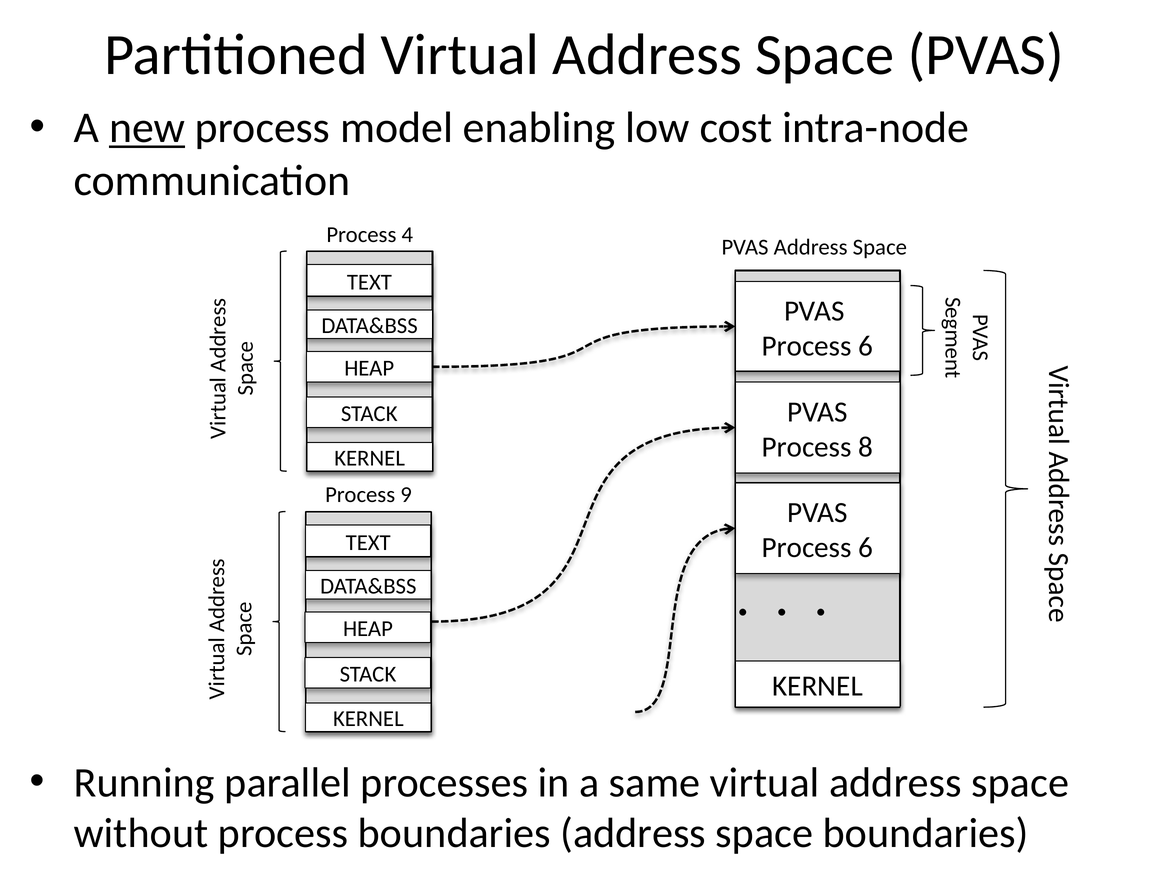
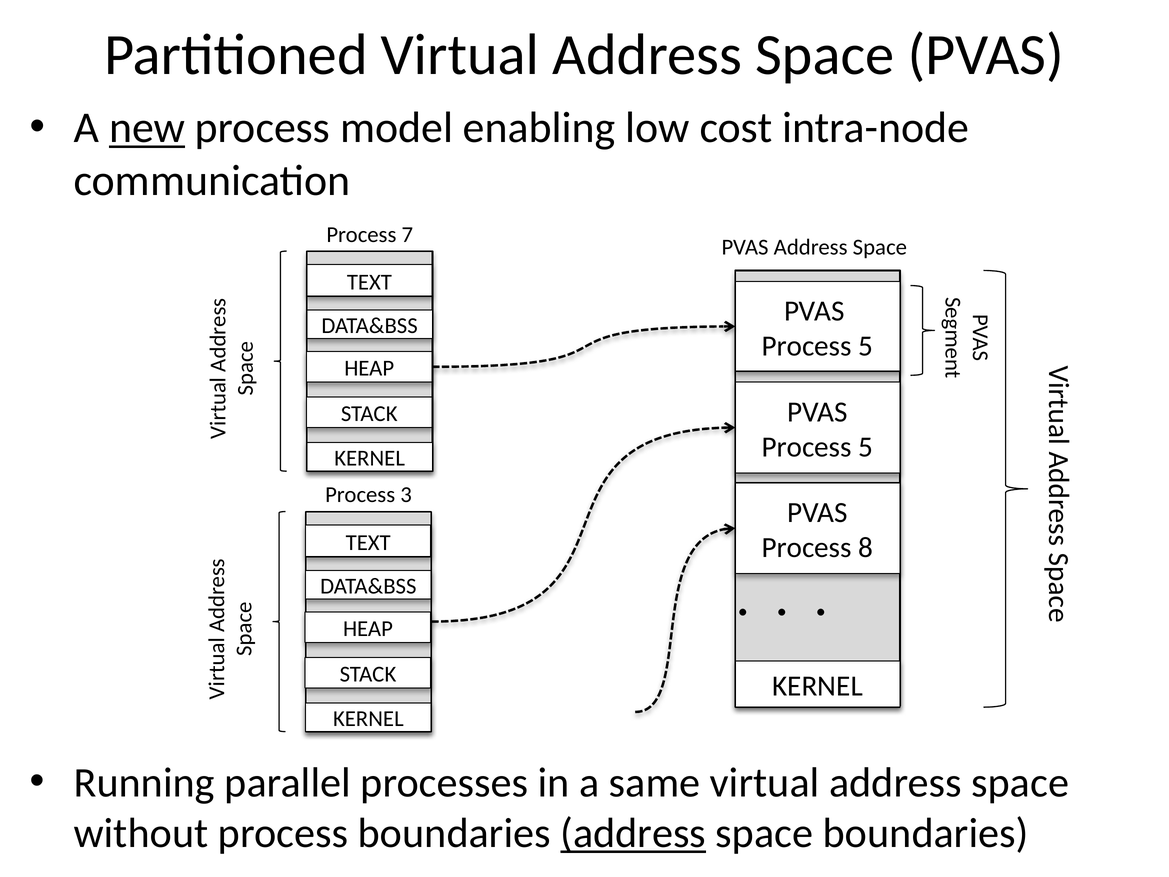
4: 4 -> 7
6 at (866, 346): 6 -> 5
8 at (866, 447): 8 -> 5
9: 9 -> 3
6 at (866, 548): 6 -> 8
address at (633, 833) underline: none -> present
